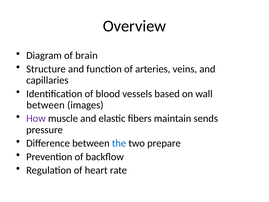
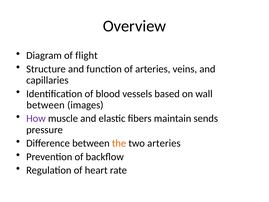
brain: brain -> flight
the colour: blue -> orange
two prepare: prepare -> arteries
